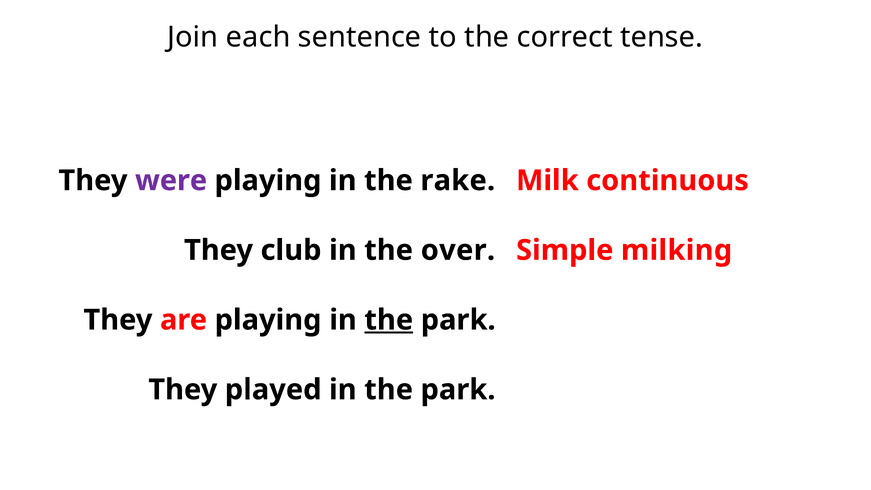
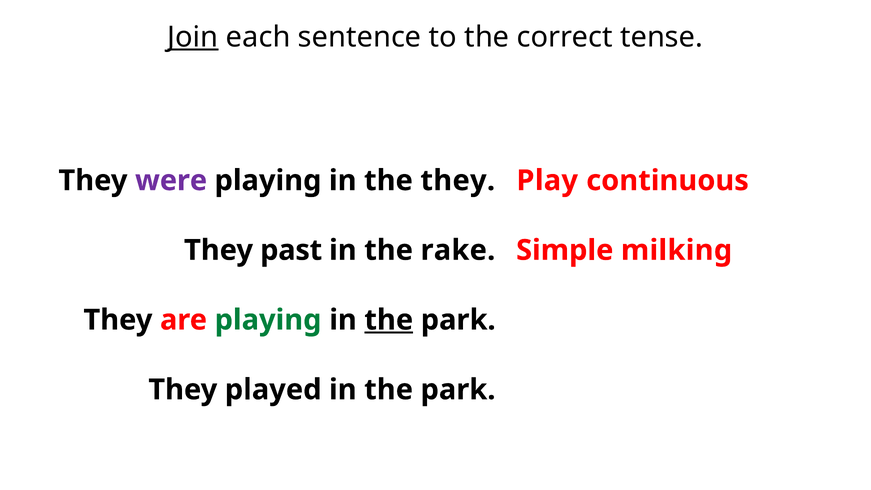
Join underline: none -> present
the rake: rake -> they
Milk: Milk -> Play
club: club -> past
over: over -> rake
playing at (268, 320) colour: black -> green
